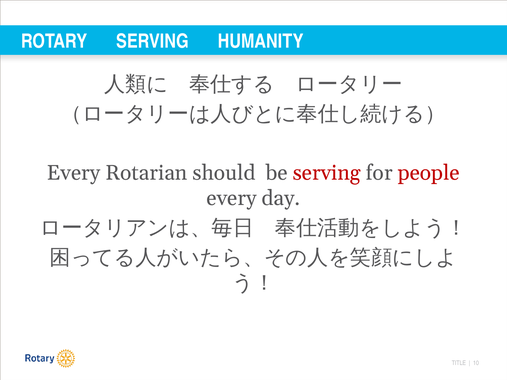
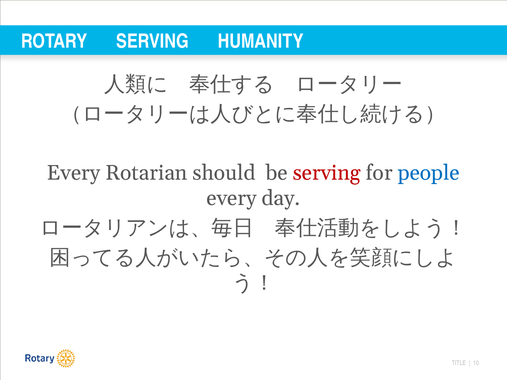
people colour: red -> blue
